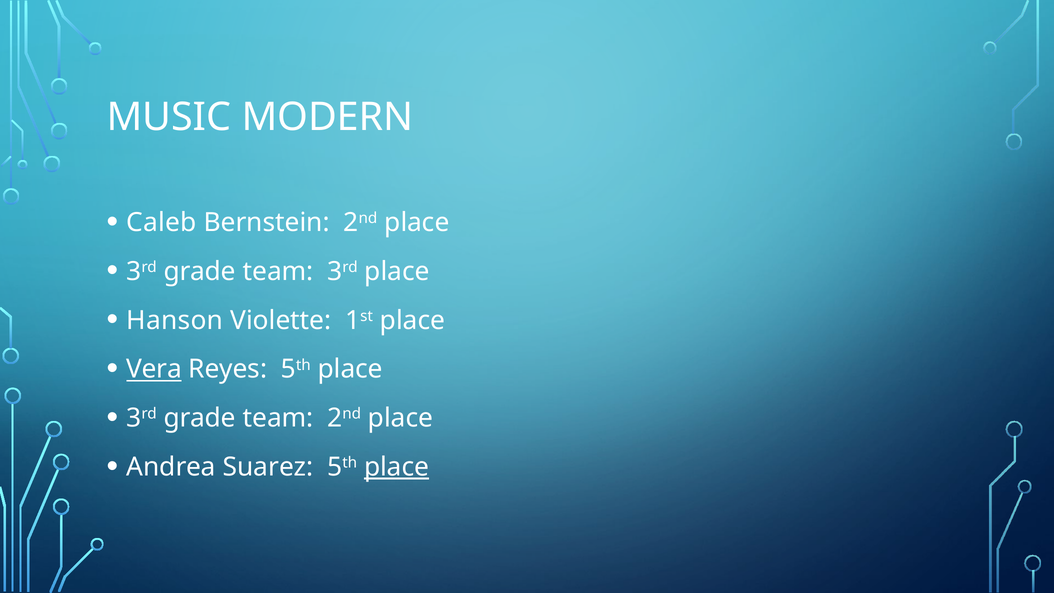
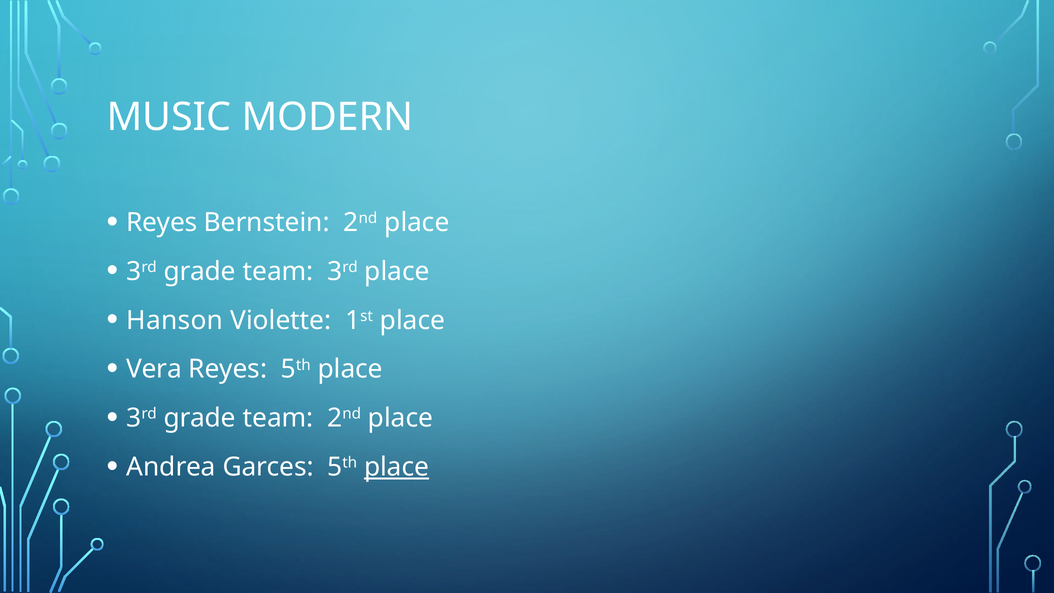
Caleb at (161, 222): Caleb -> Reyes
Vera underline: present -> none
Suarez: Suarez -> Garces
